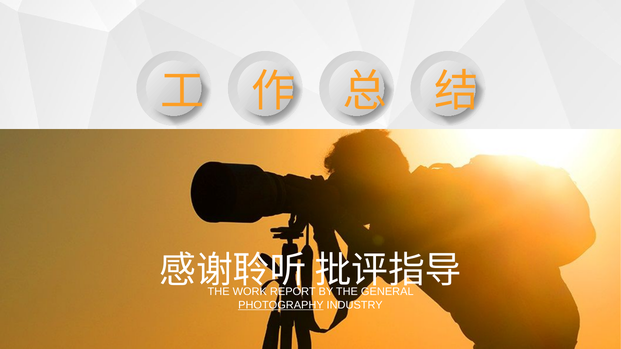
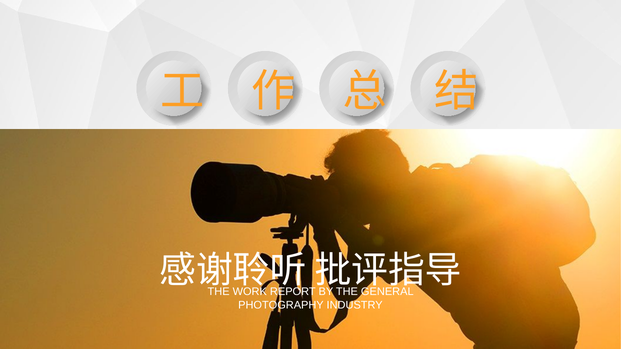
PHOTOGRAPHY underline: present -> none
